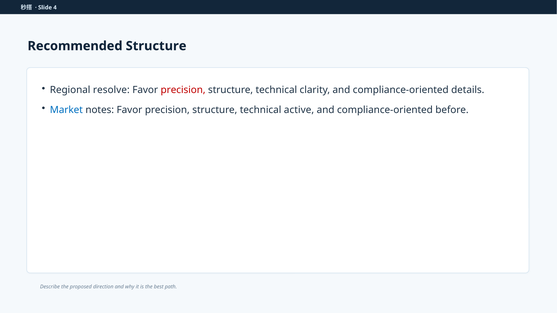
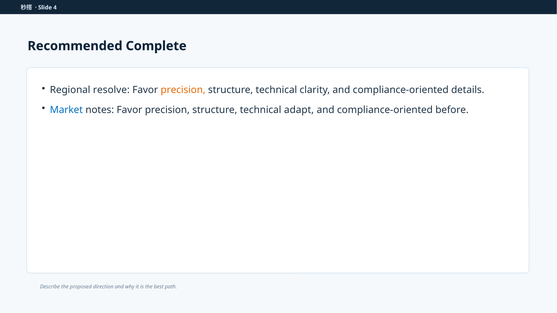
Recommended Structure: Structure -> Complete
precision at (183, 90) colour: red -> orange
active: active -> adapt
